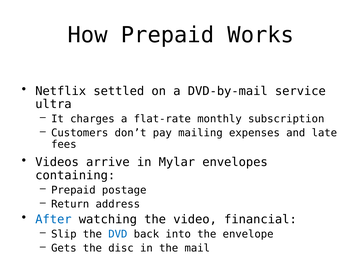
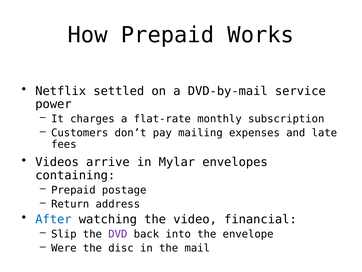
ultra: ultra -> power
DVD colour: blue -> purple
Gets: Gets -> Were
